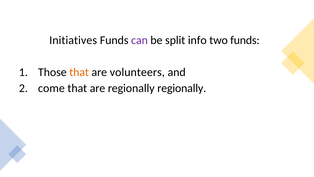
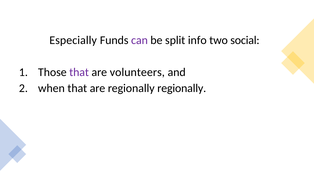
Initiatives: Initiatives -> Especially
two funds: funds -> social
that at (79, 72) colour: orange -> purple
come: come -> when
